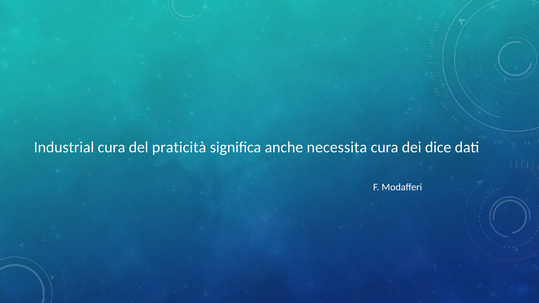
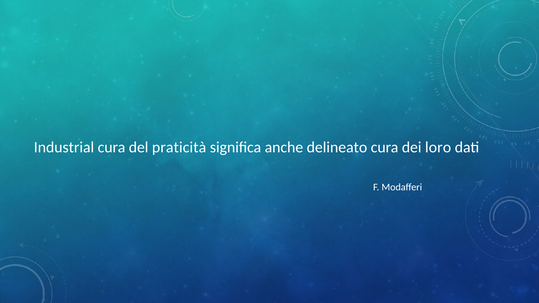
necessita: necessita -> delineato
dice: dice -> loro
